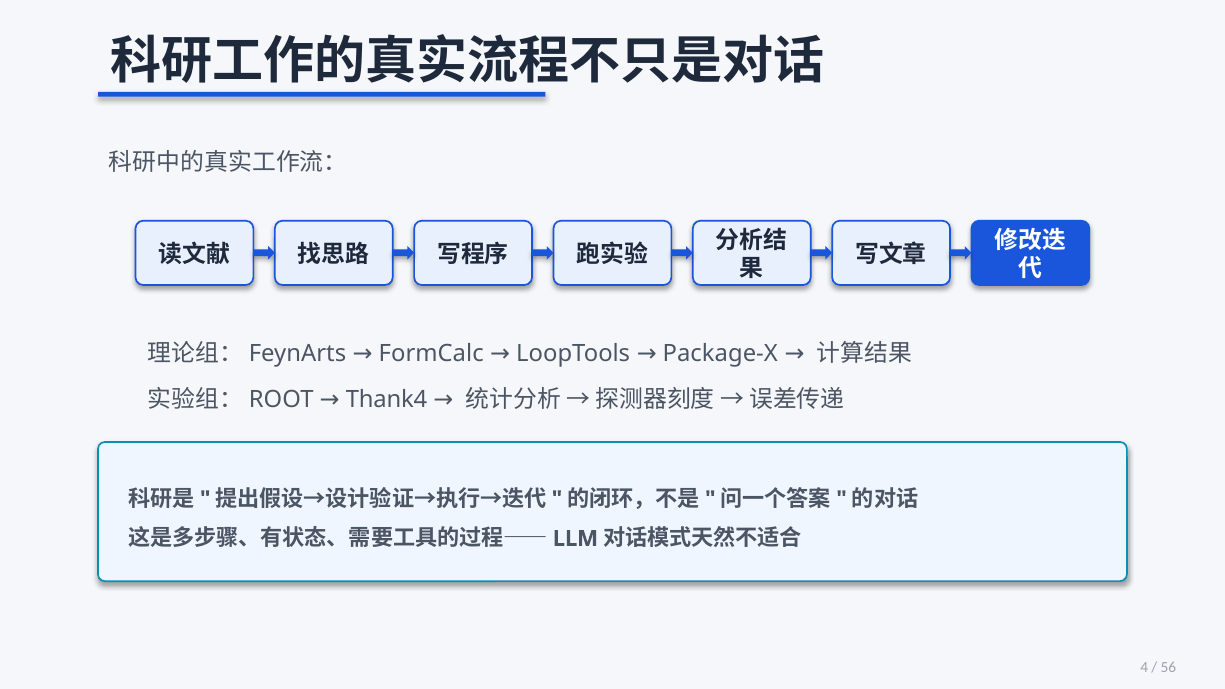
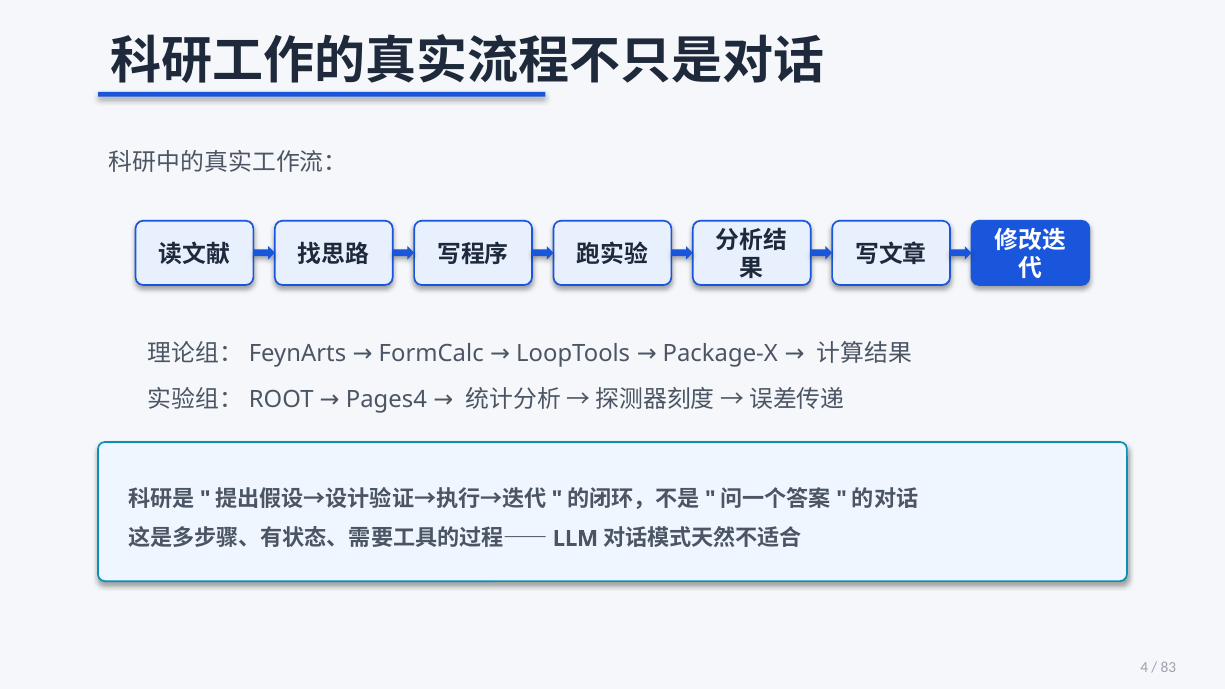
Thank4: Thank4 -> Pages4
56: 56 -> 83
